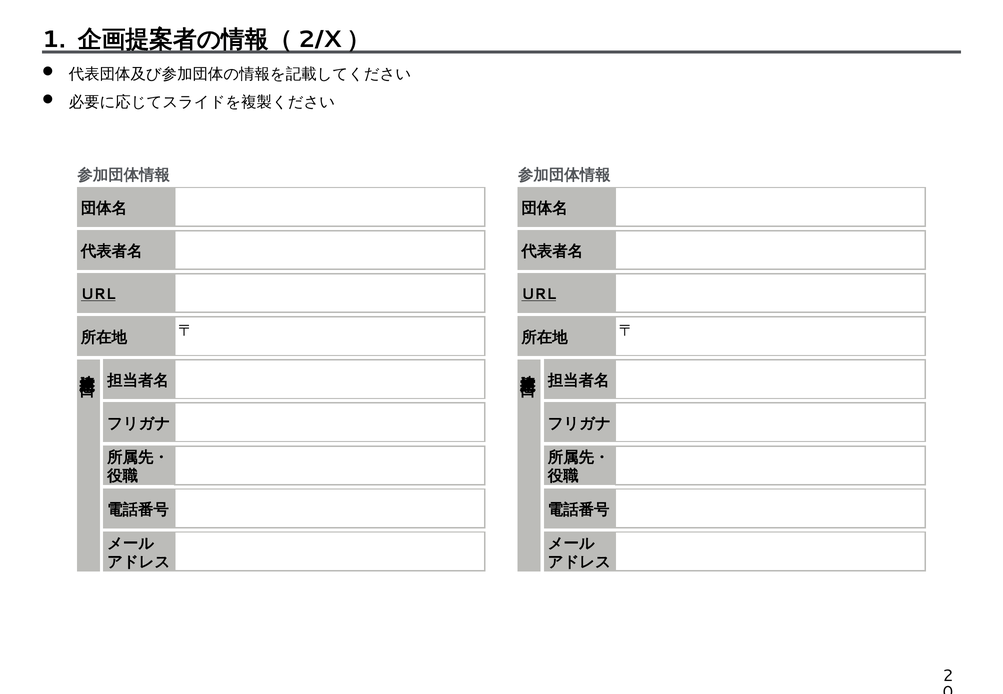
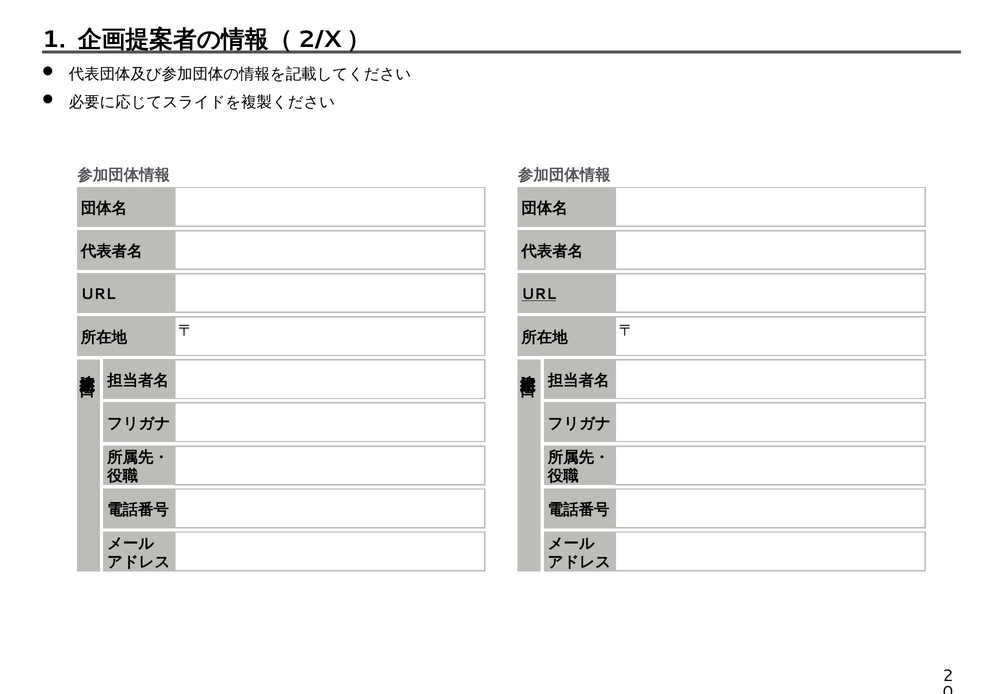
URL at (98, 294) underline: present -> none
